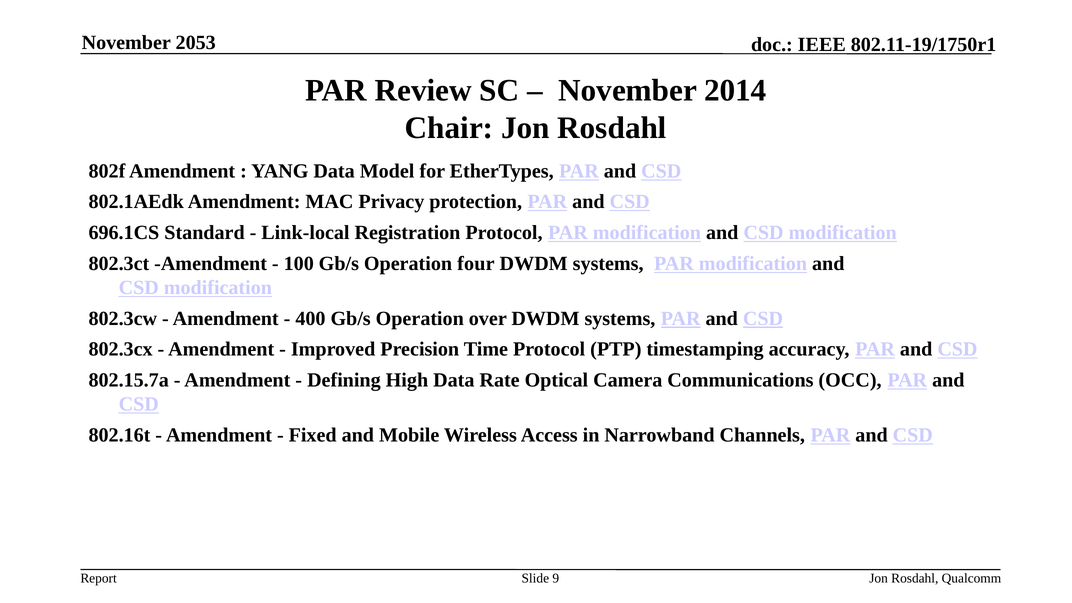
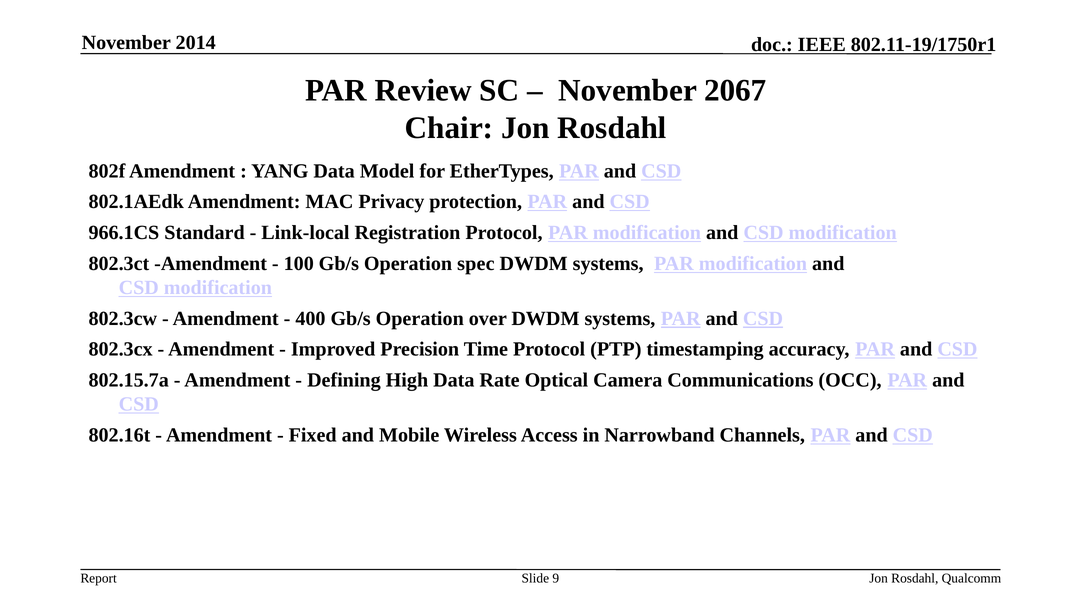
2053: 2053 -> 2014
2014: 2014 -> 2067
696.1CS: 696.1CS -> 966.1CS
four: four -> spec
